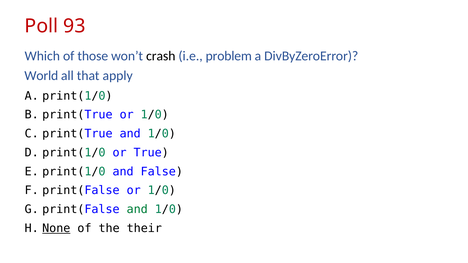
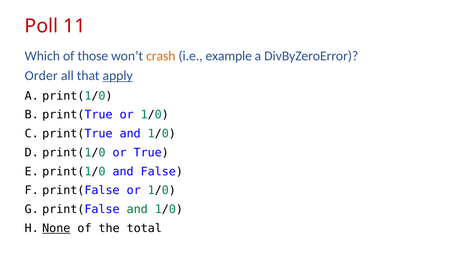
93: 93 -> 11
crash colour: black -> orange
problem: problem -> example
World: World -> Order
apply underline: none -> present
their: their -> total
